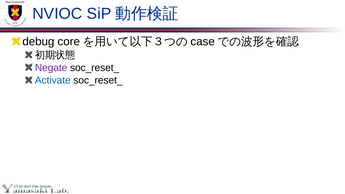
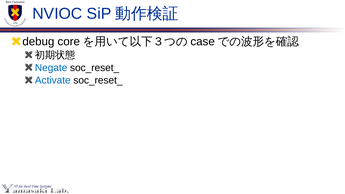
Negate colour: purple -> blue
